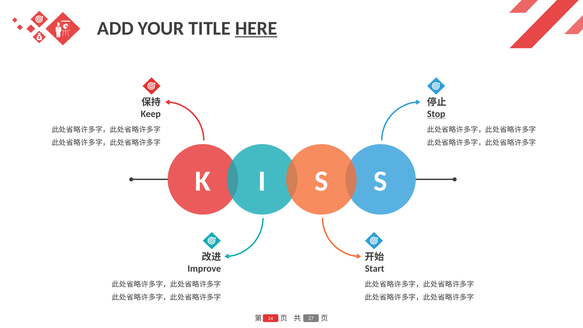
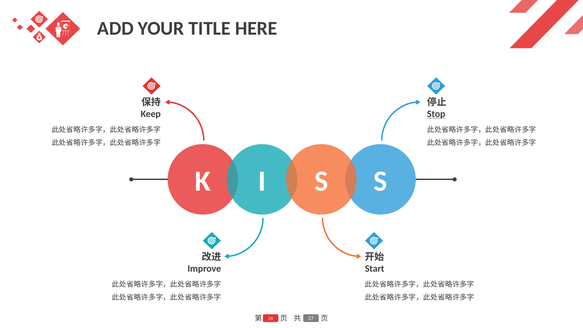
HERE underline: present -> none
